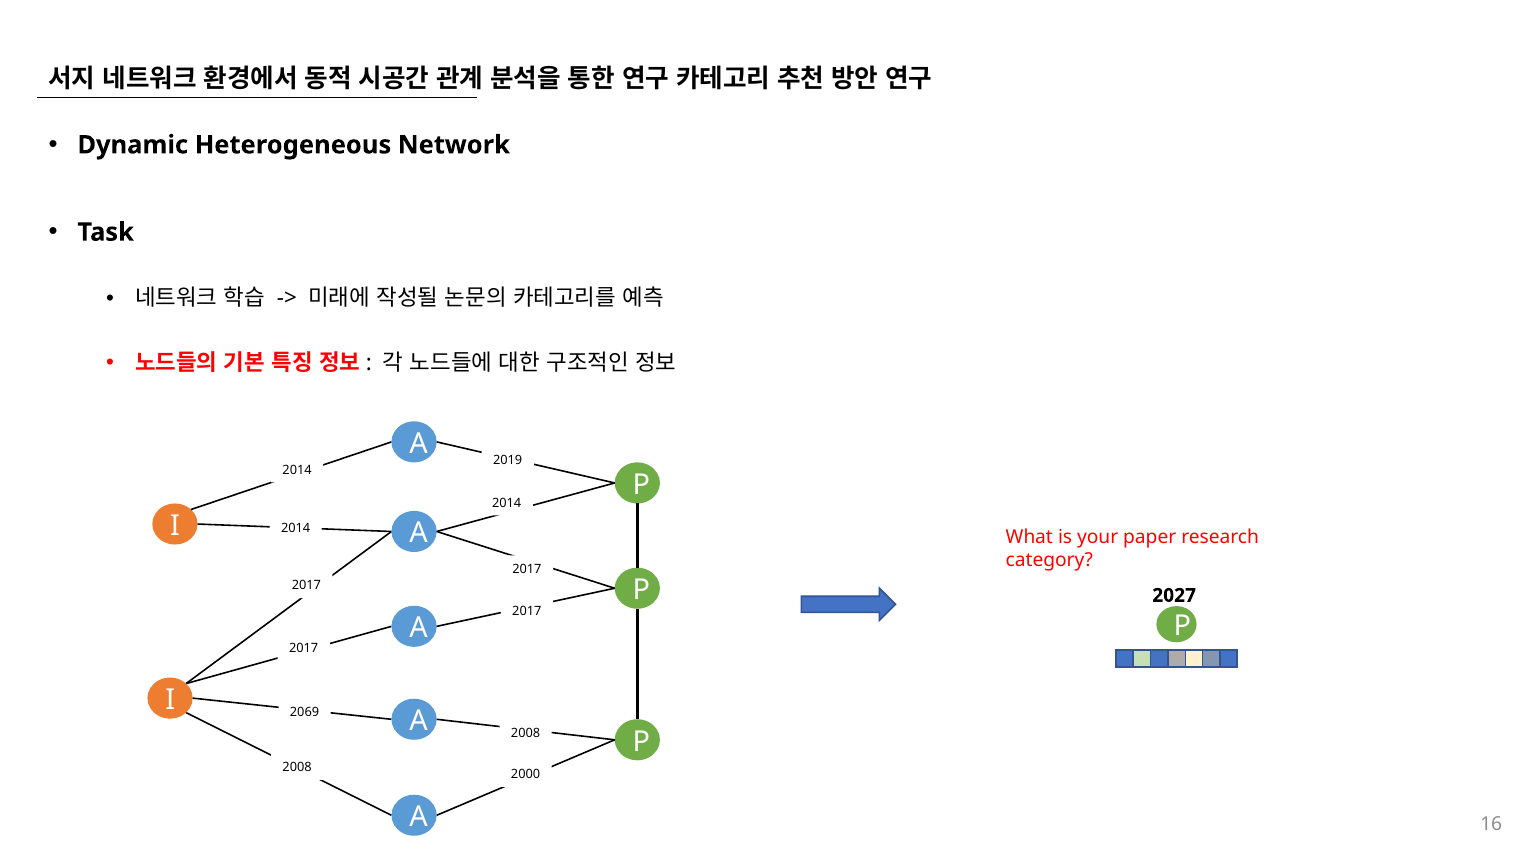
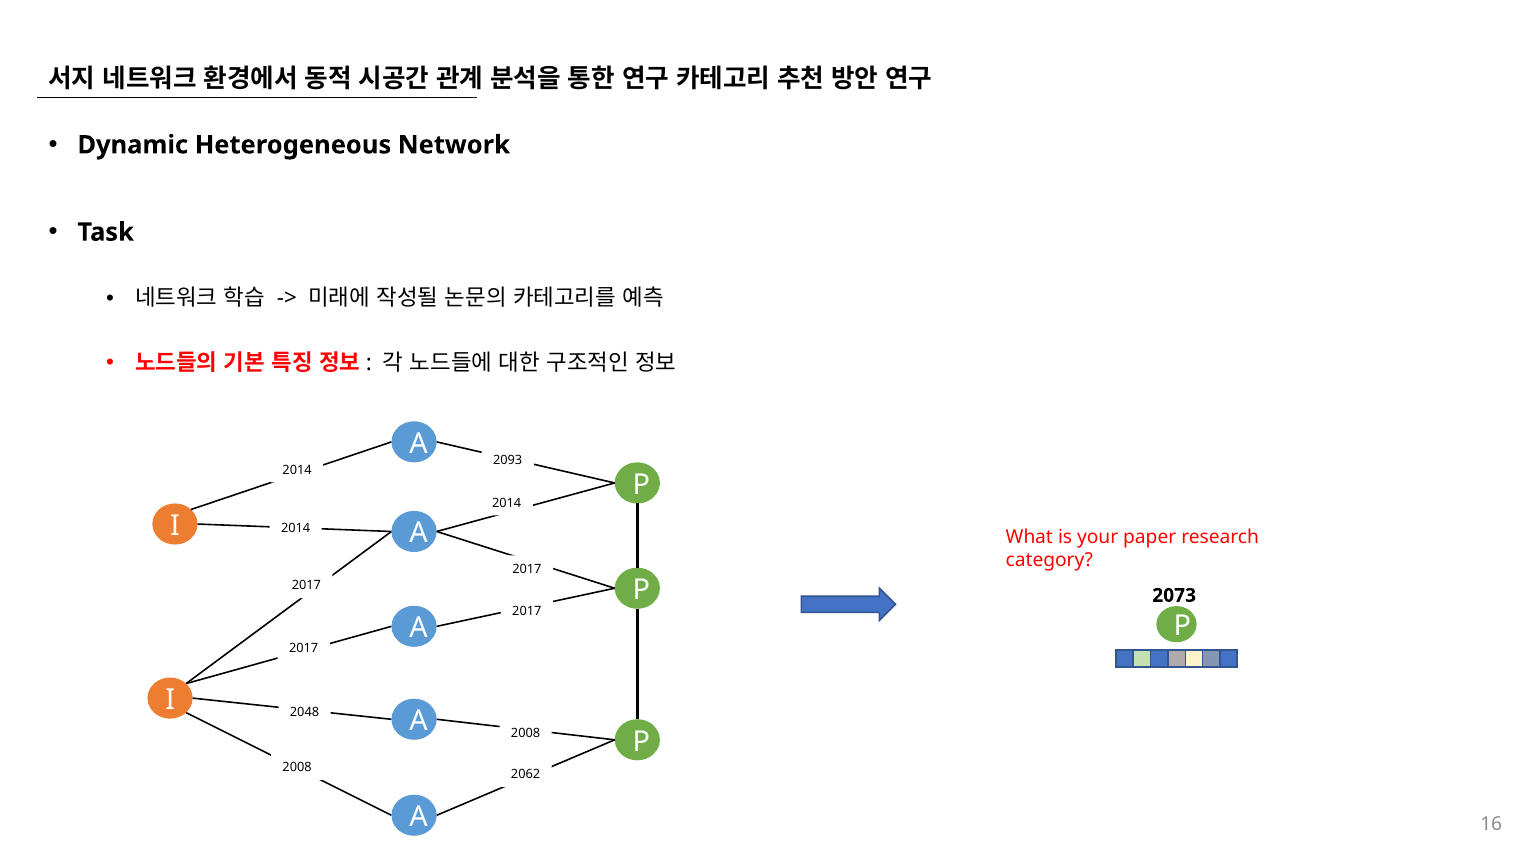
2019: 2019 -> 2093
2027: 2027 -> 2073
2069: 2069 -> 2048
2000: 2000 -> 2062
